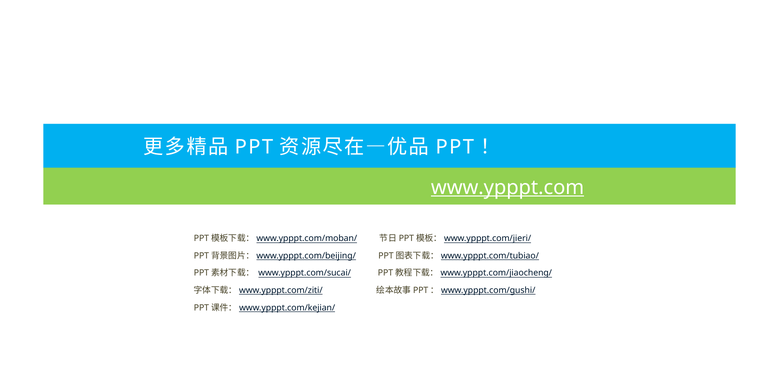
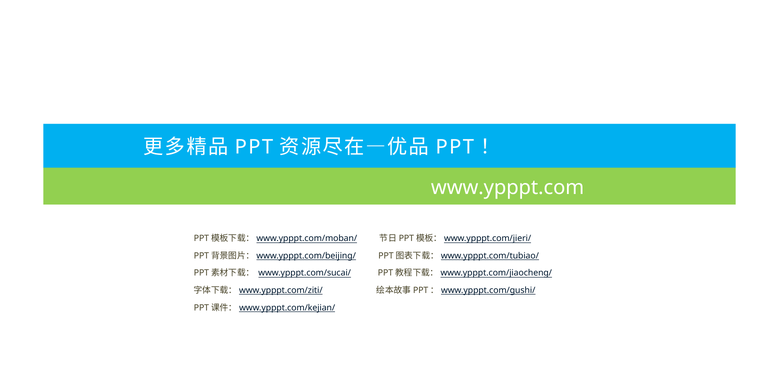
www.ypppt.com underline: present -> none
